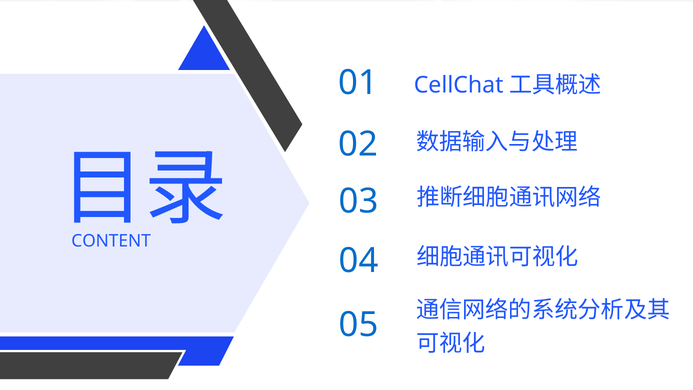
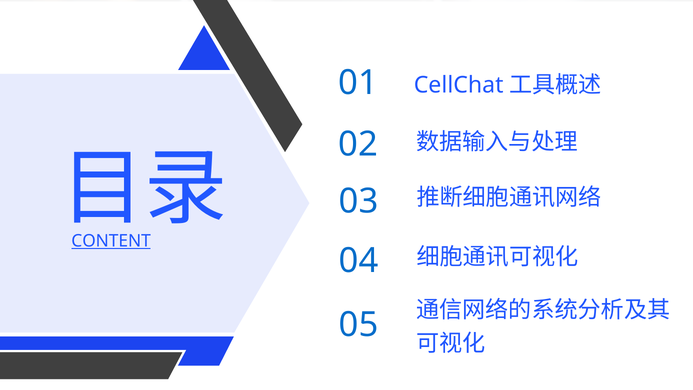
CONTENT underline: none -> present
